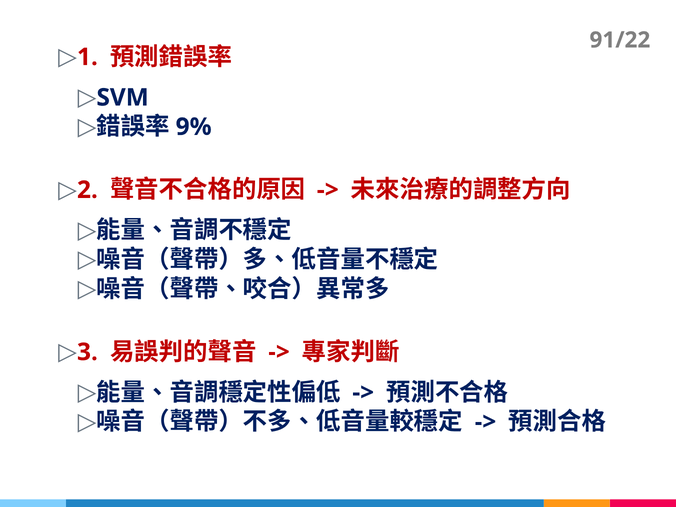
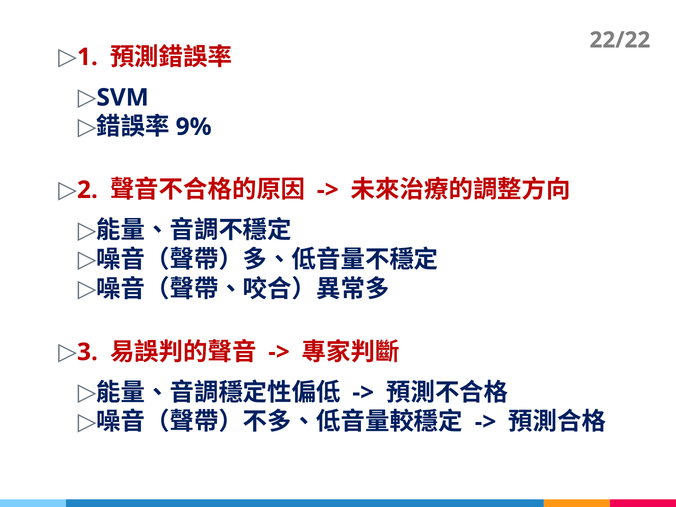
91/22: 91/22 -> 22/22
